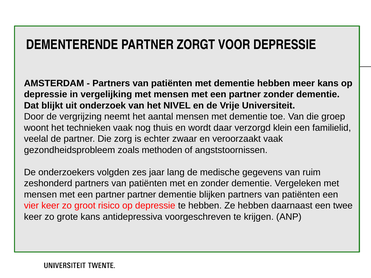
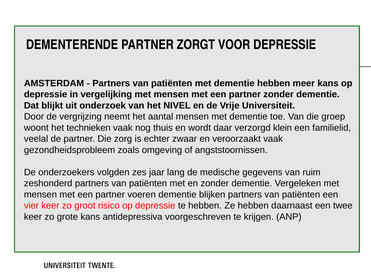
methoden: methoden -> omgeving
partner partner: partner -> voeren
